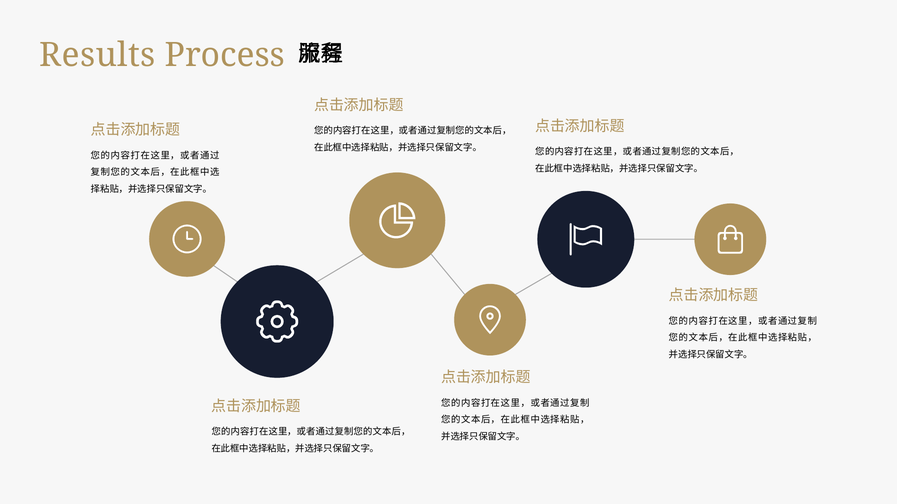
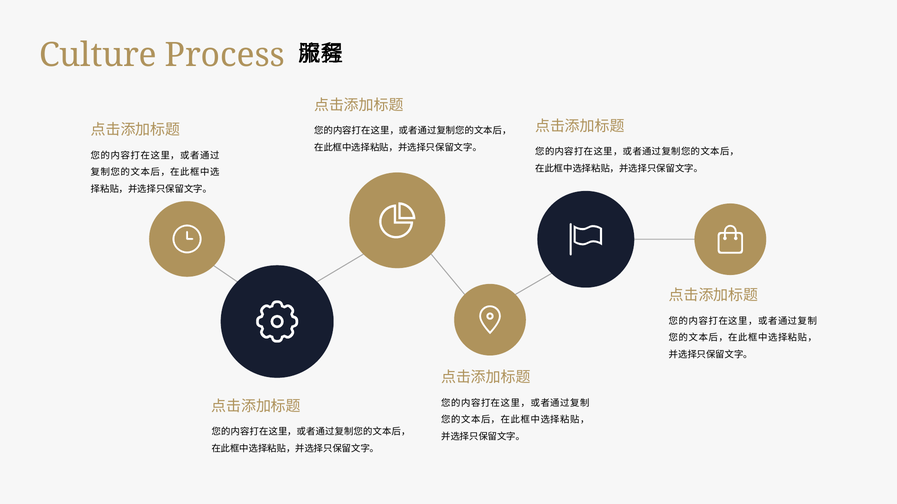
Results: Results -> Culture
